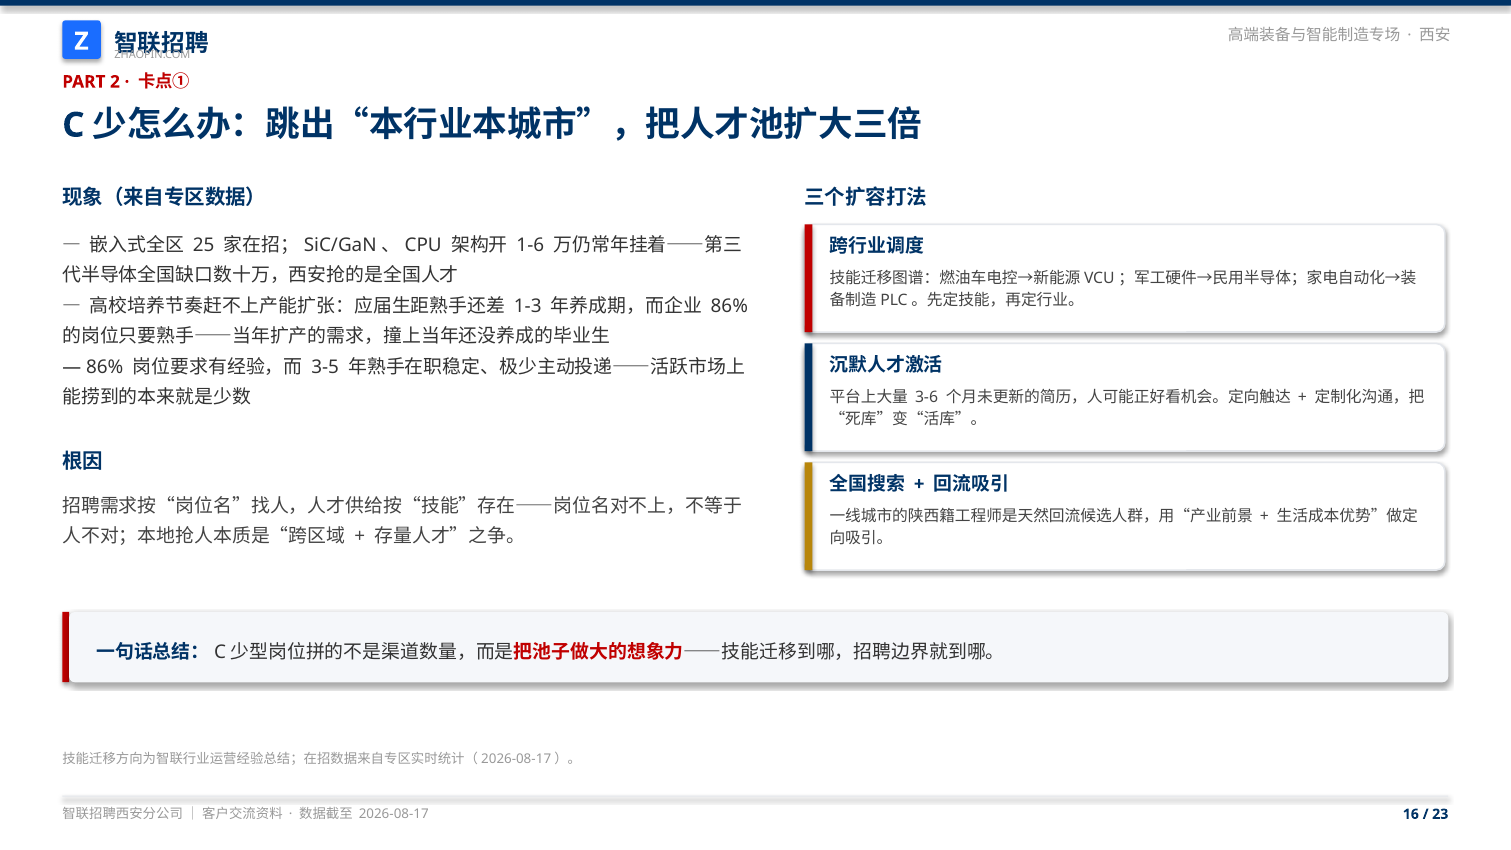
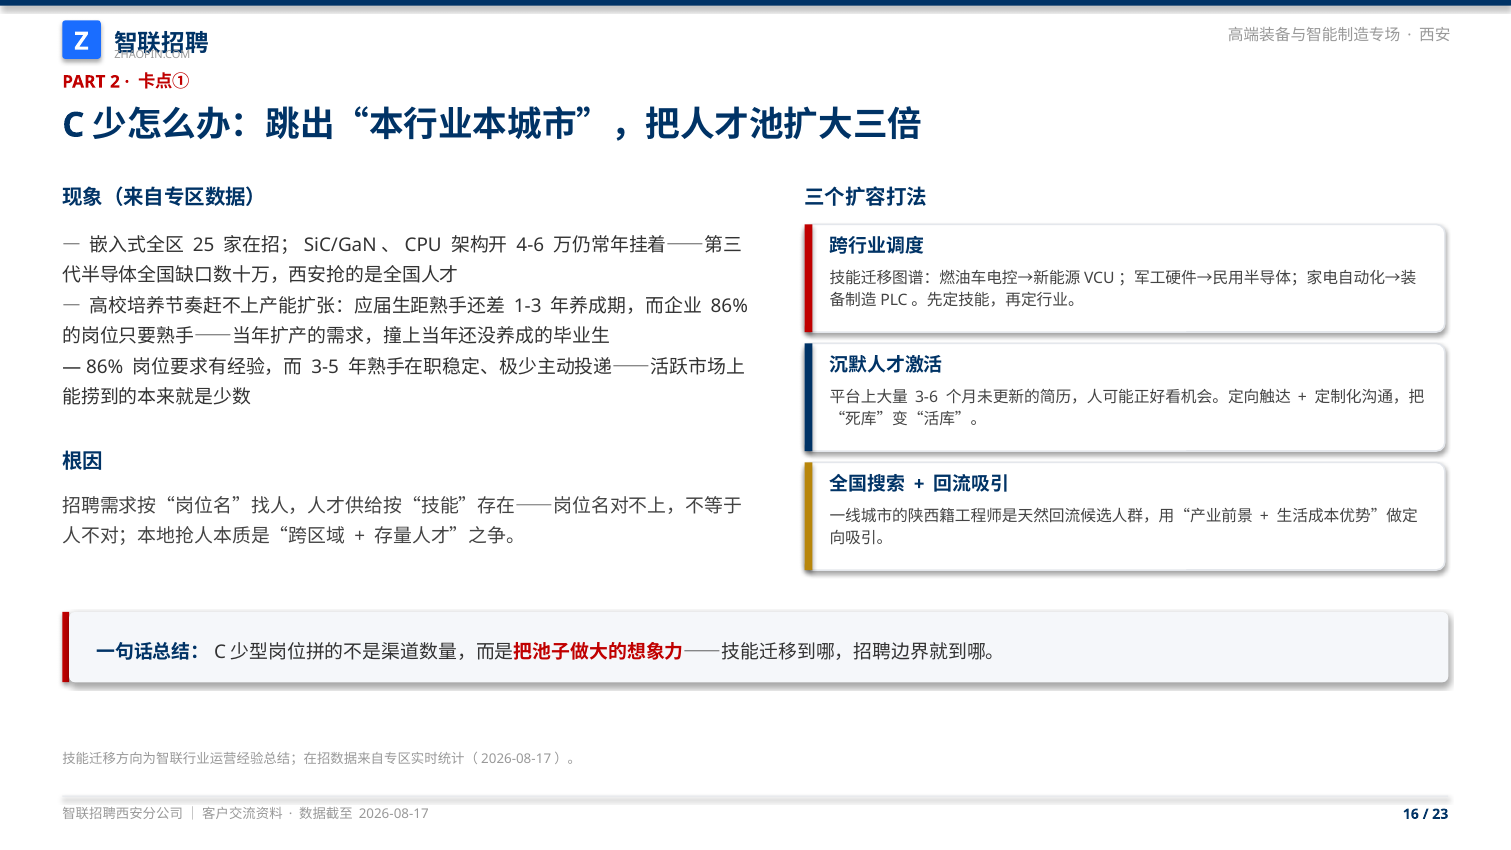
1-6: 1-6 -> 4-6
